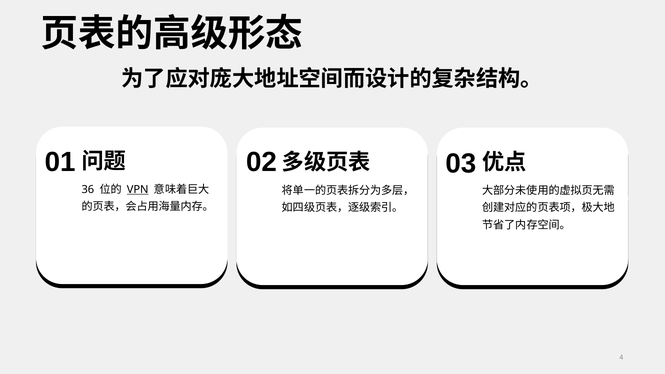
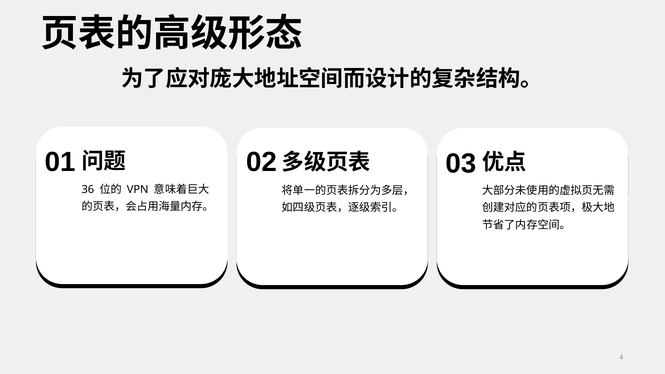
VPN underline: present -> none
